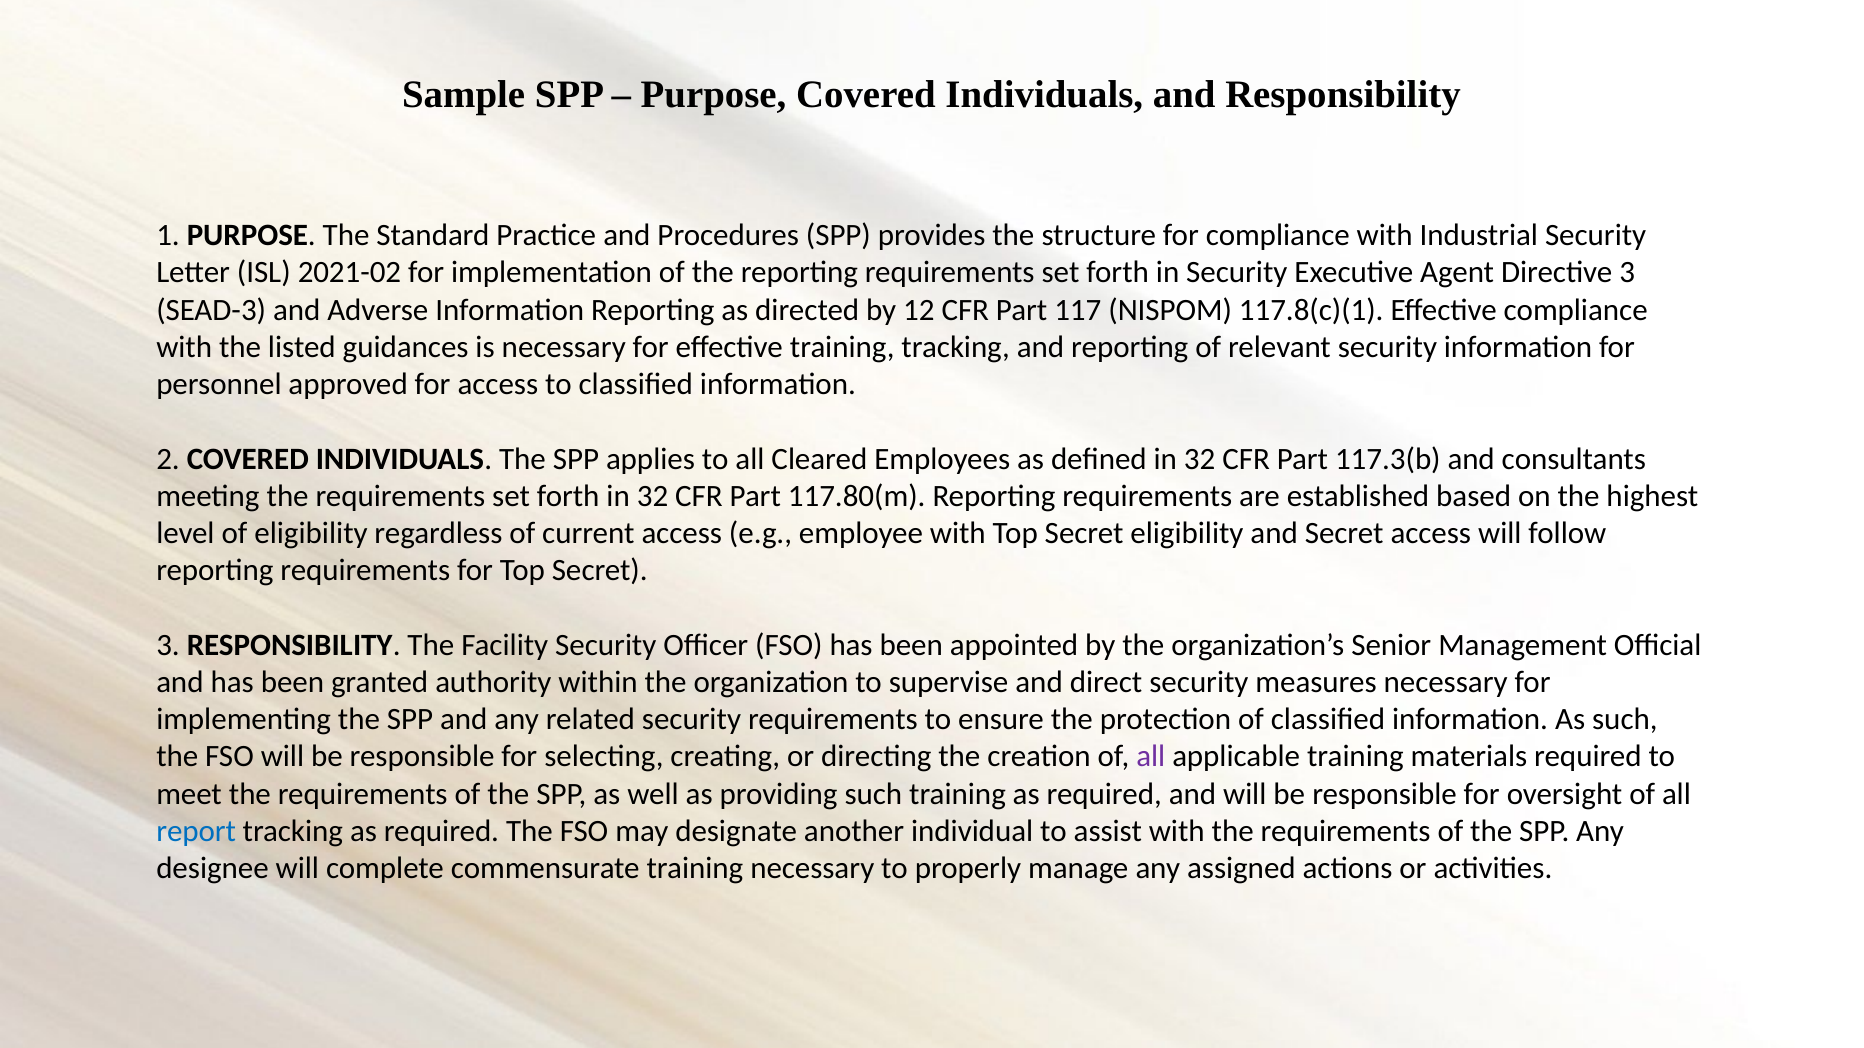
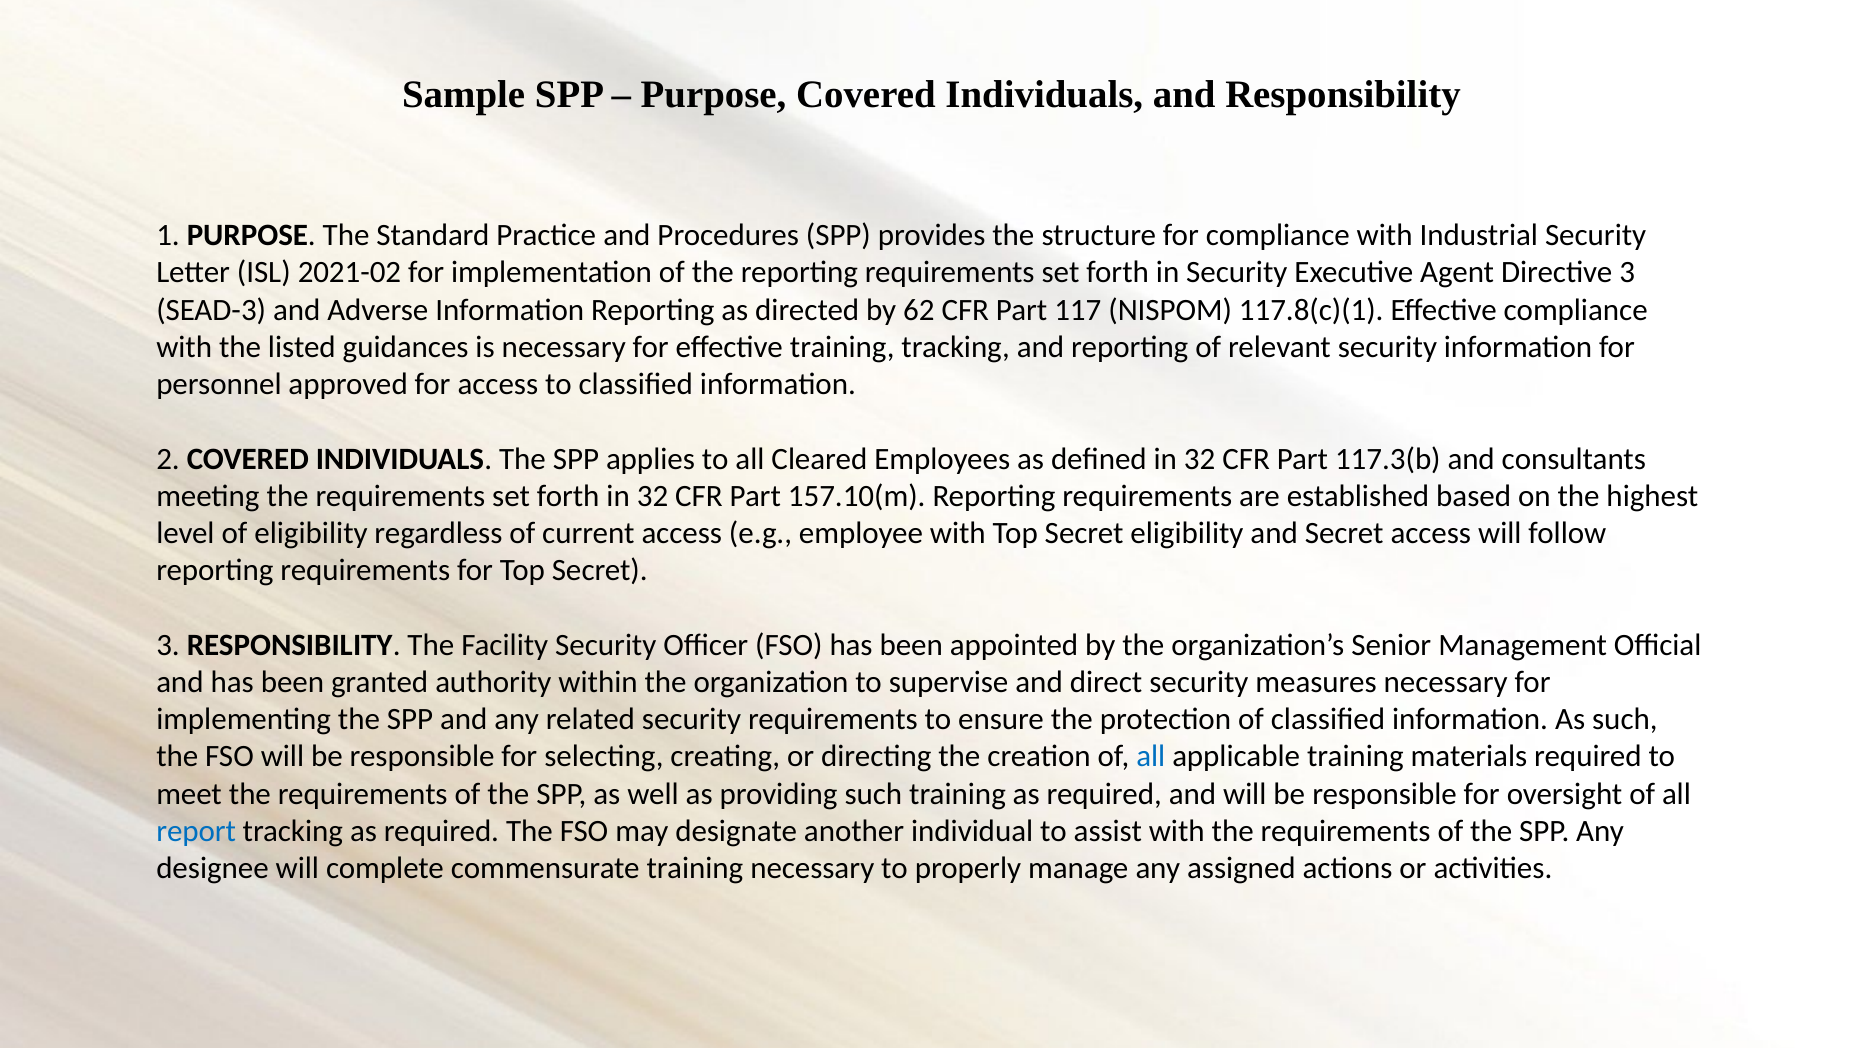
12: 12 -> 62
117.80(m: 117.80(m -> 157.10(m
all at (1151, 757) colour: purple -> blue
